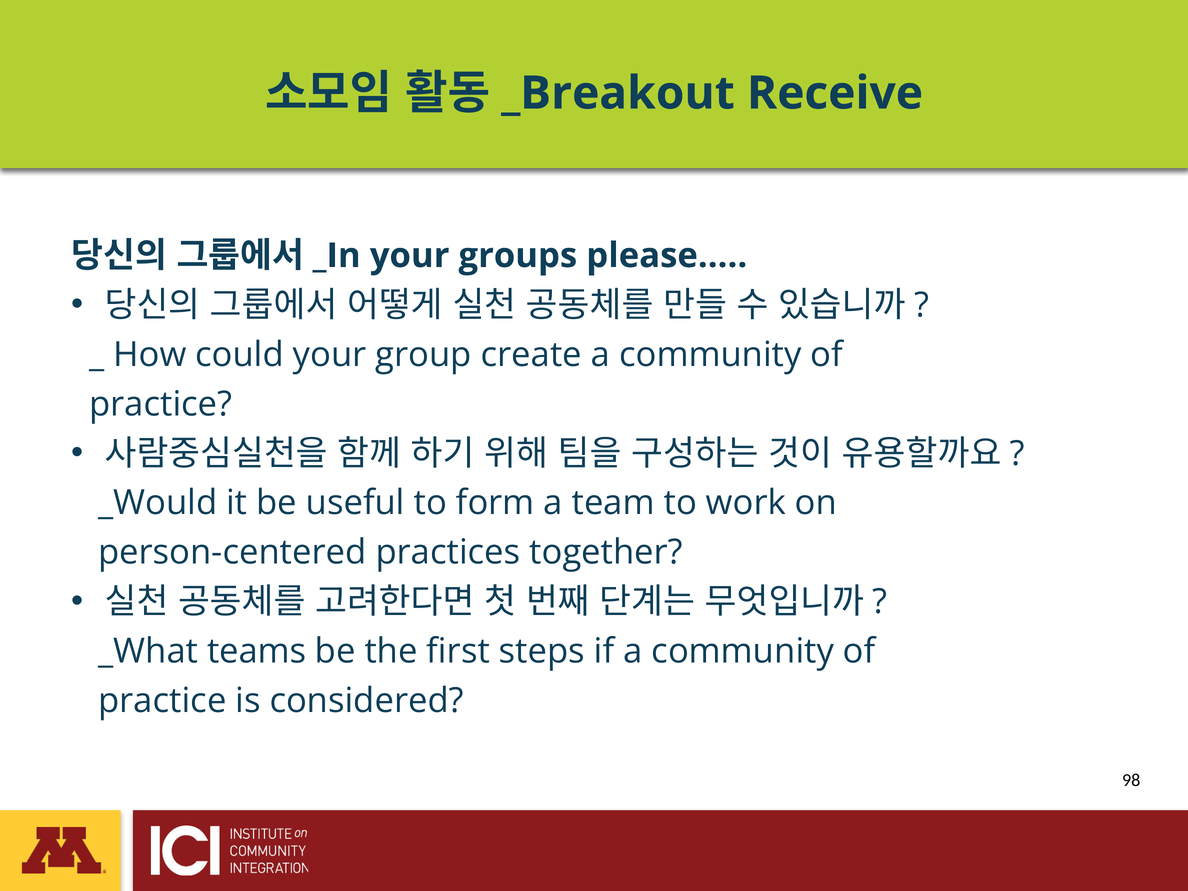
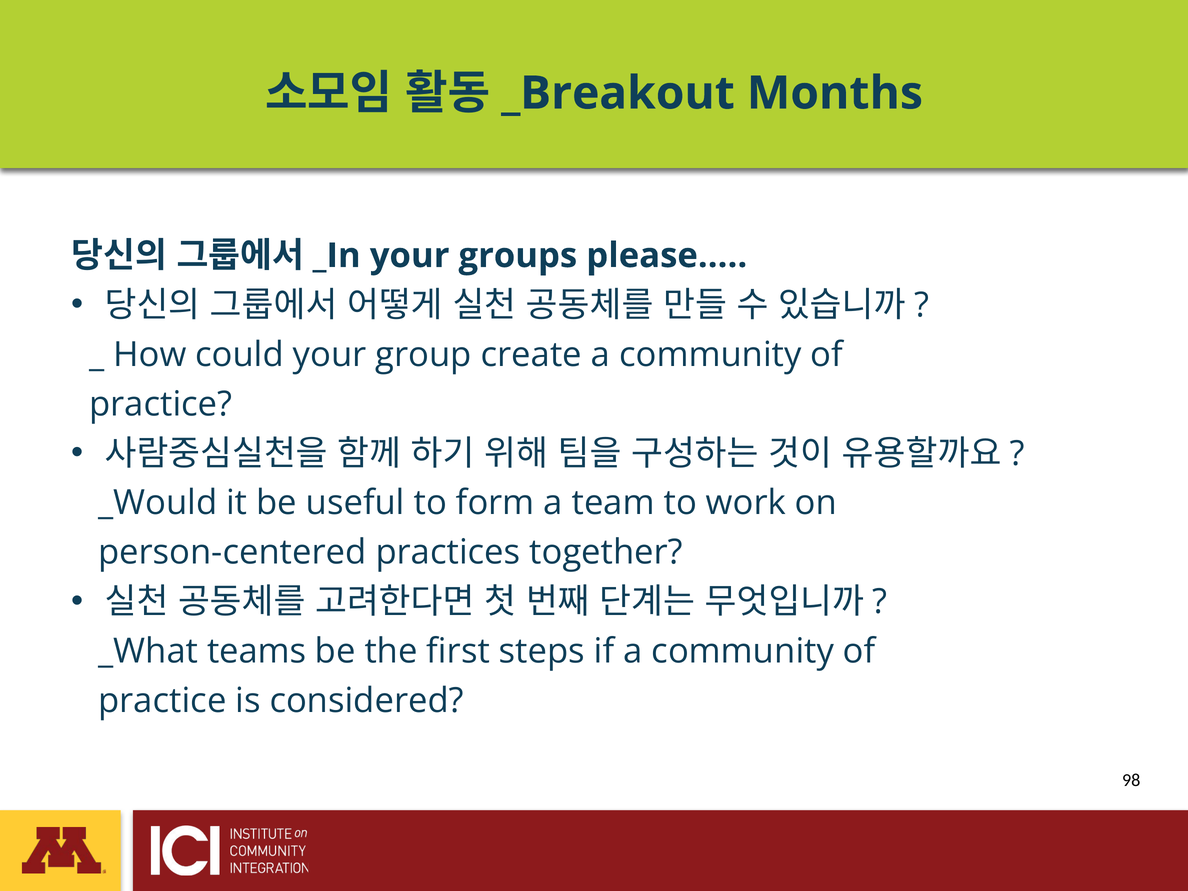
Receive: Receive -> Months
